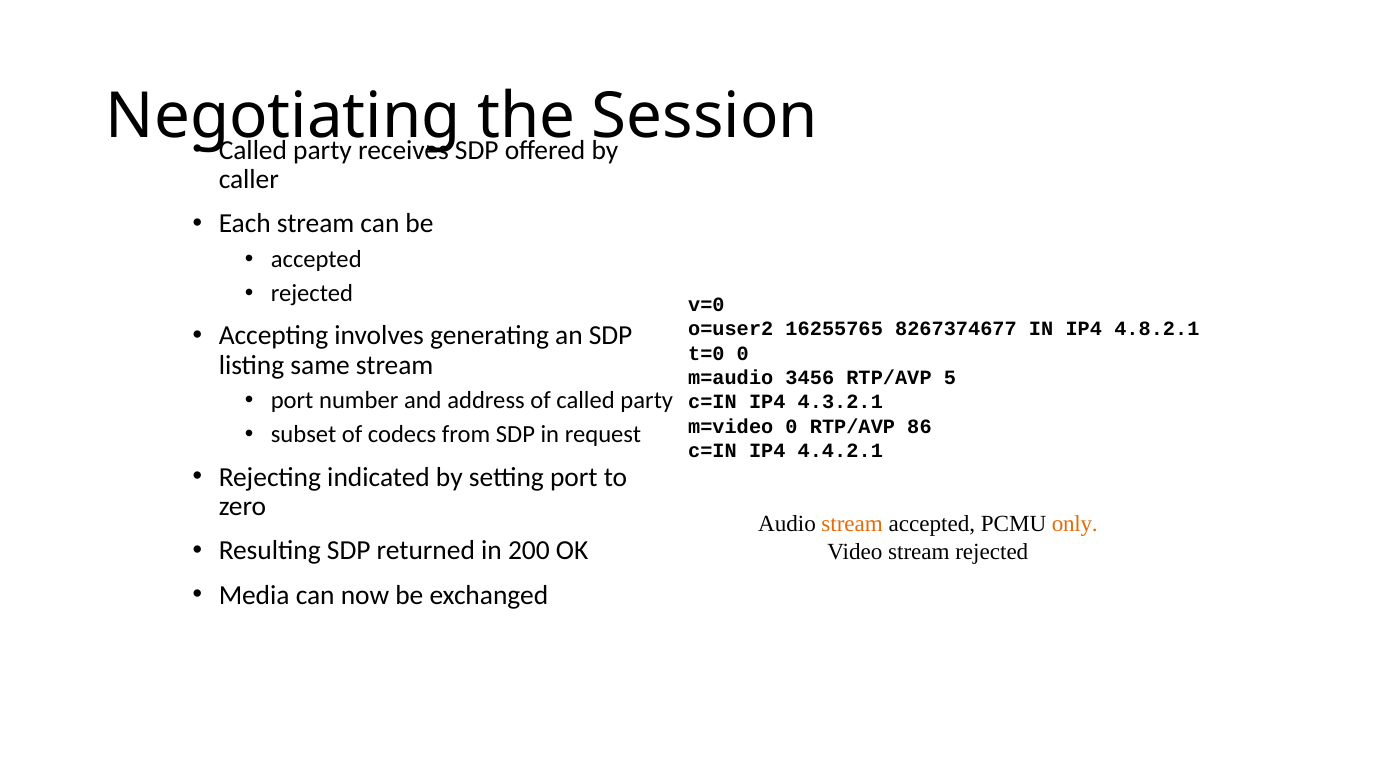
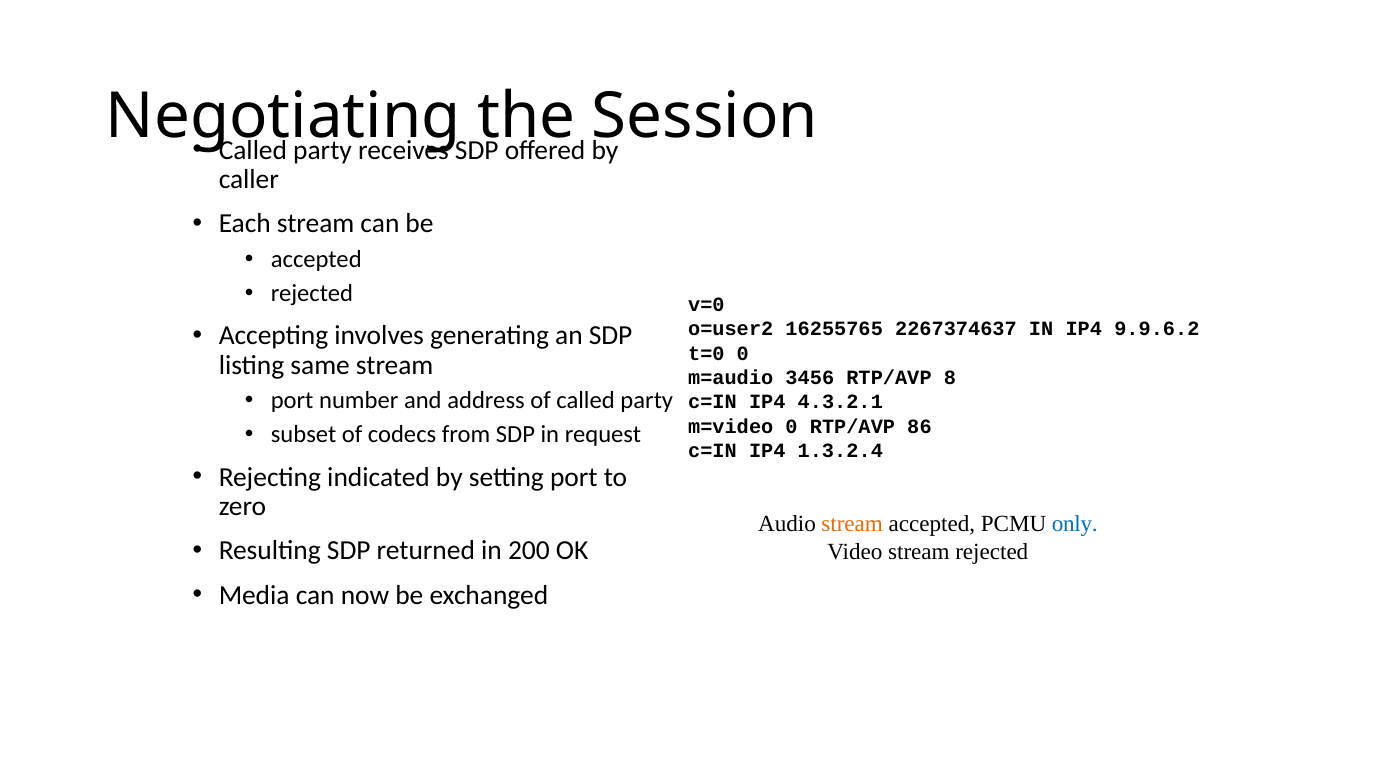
8267374677: 8267374677 -> 2267374637
4.8.2.1: 4.8.2.1 -> 9.9.6.2
5: 5 -> 8
4.4.2.1: 4.4.2.1 -> 1.3.2.4
only colour: orange -> blue
